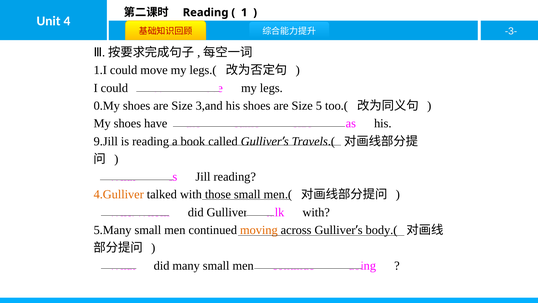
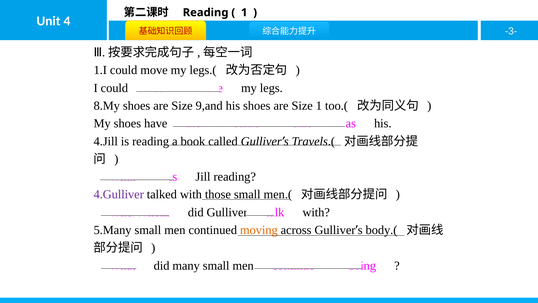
0.My: 0.My -> 8.My
3,and: 3,and -> 9,and
Size 5: 5 -> 1
9.Jill: 9.Jill -> 4.Jill
4.Gulliver colour: orange -> purple
